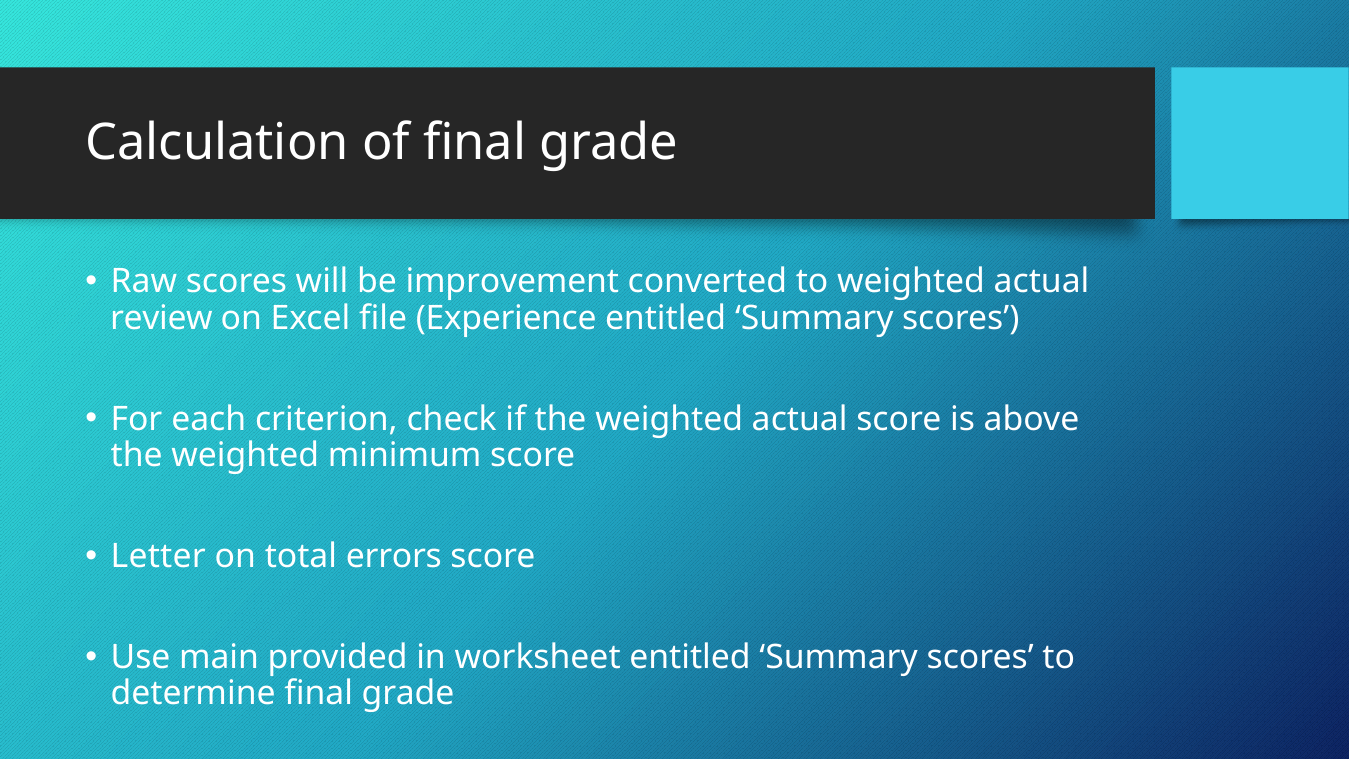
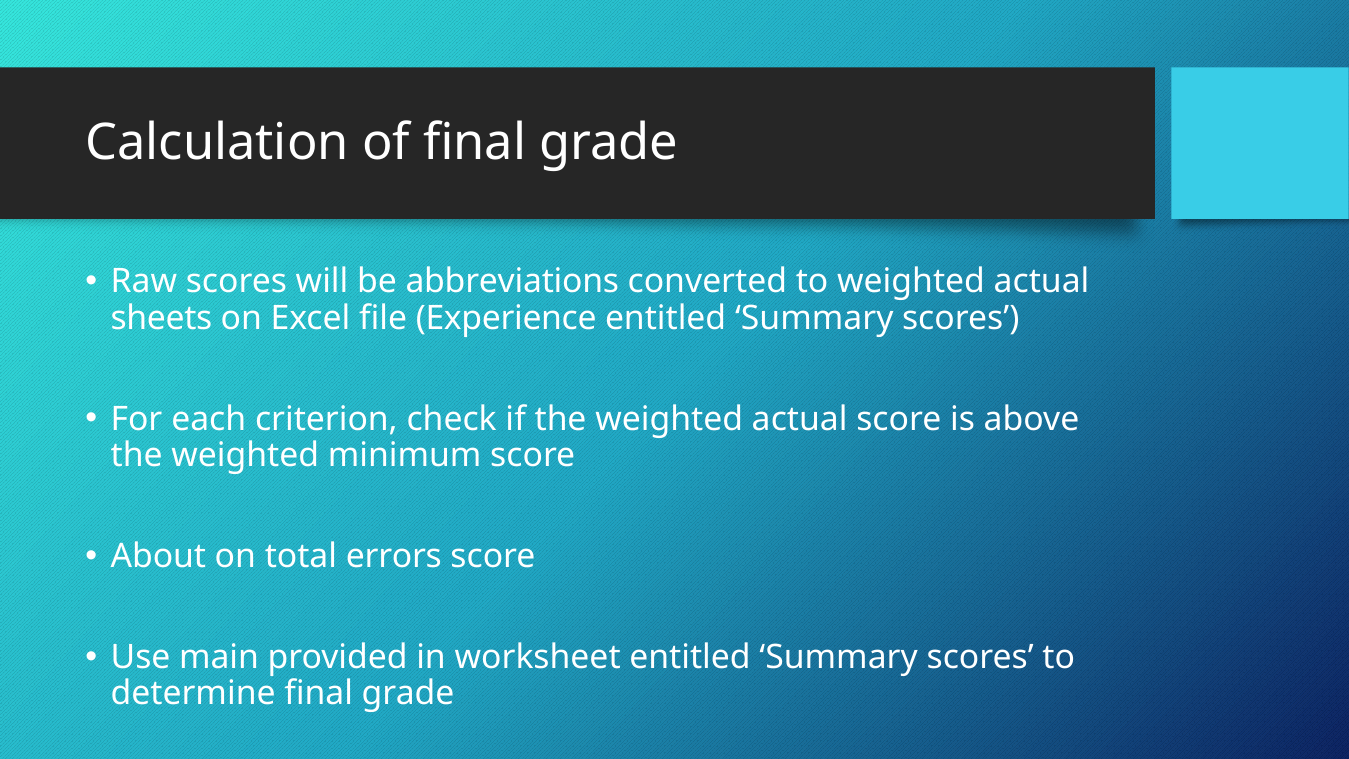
improvement: improvement -> abbreviations
review: review -> sheets
Letter: Letter -> About
